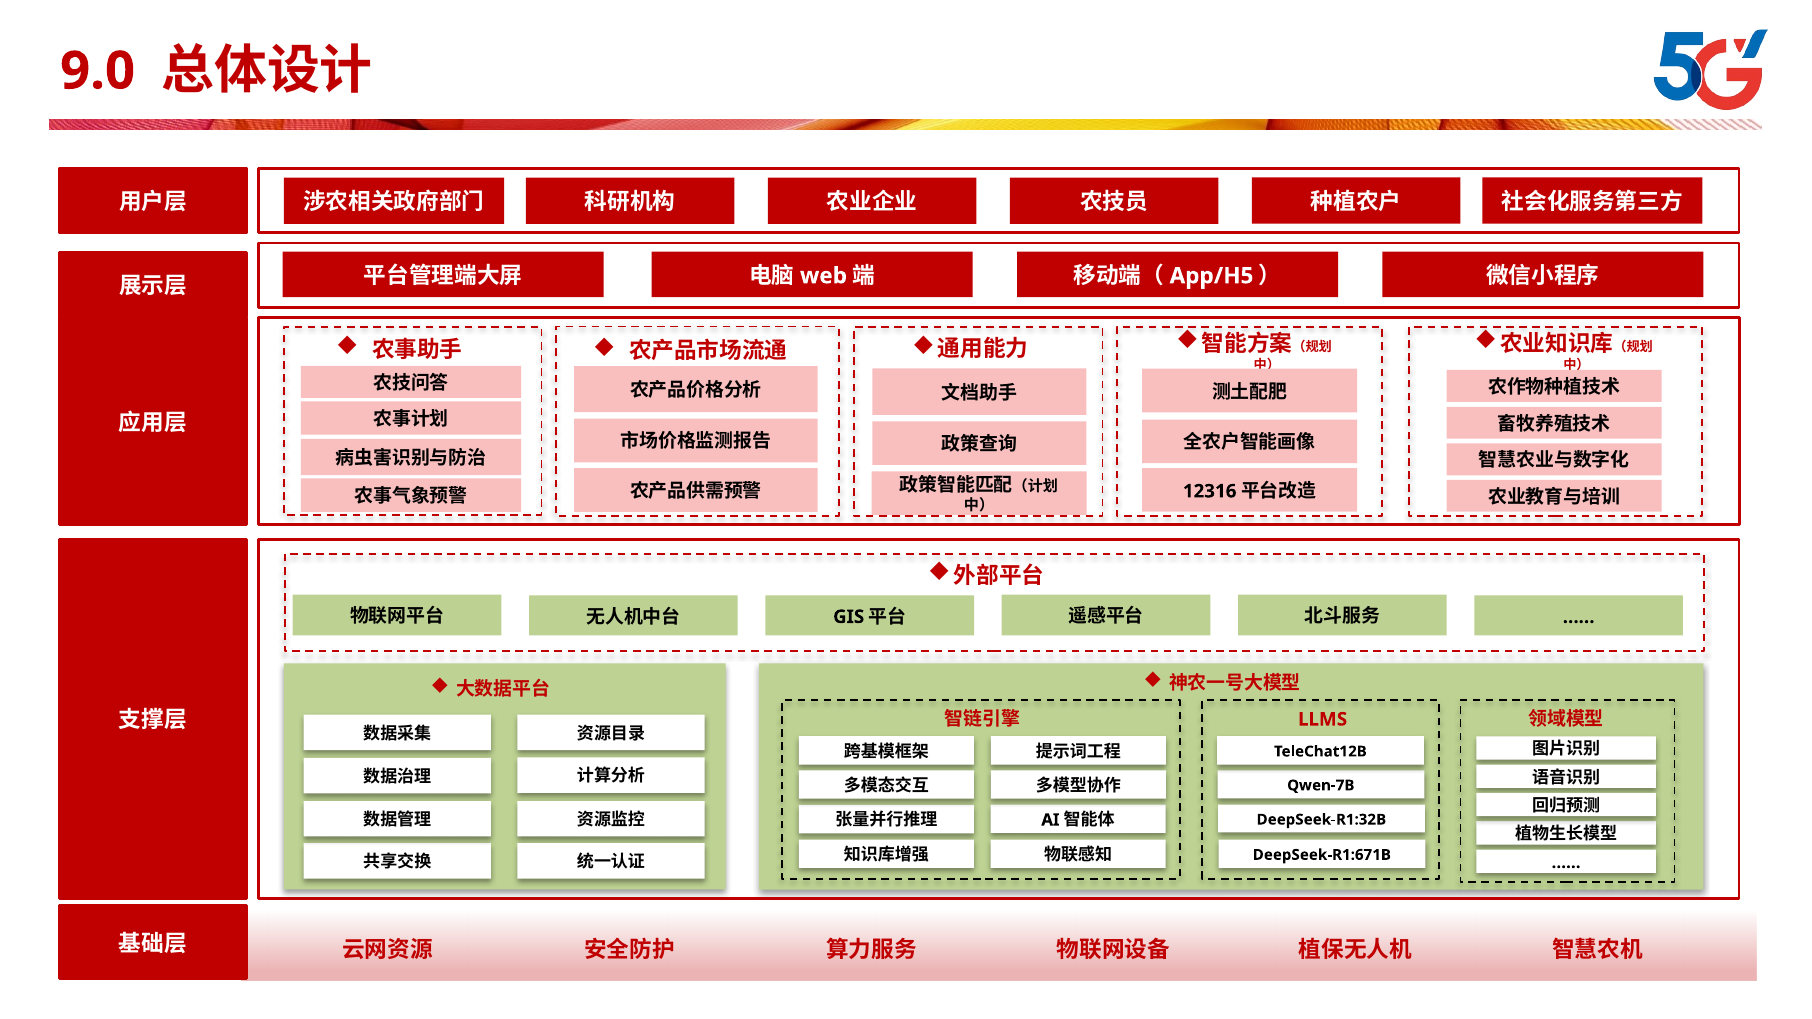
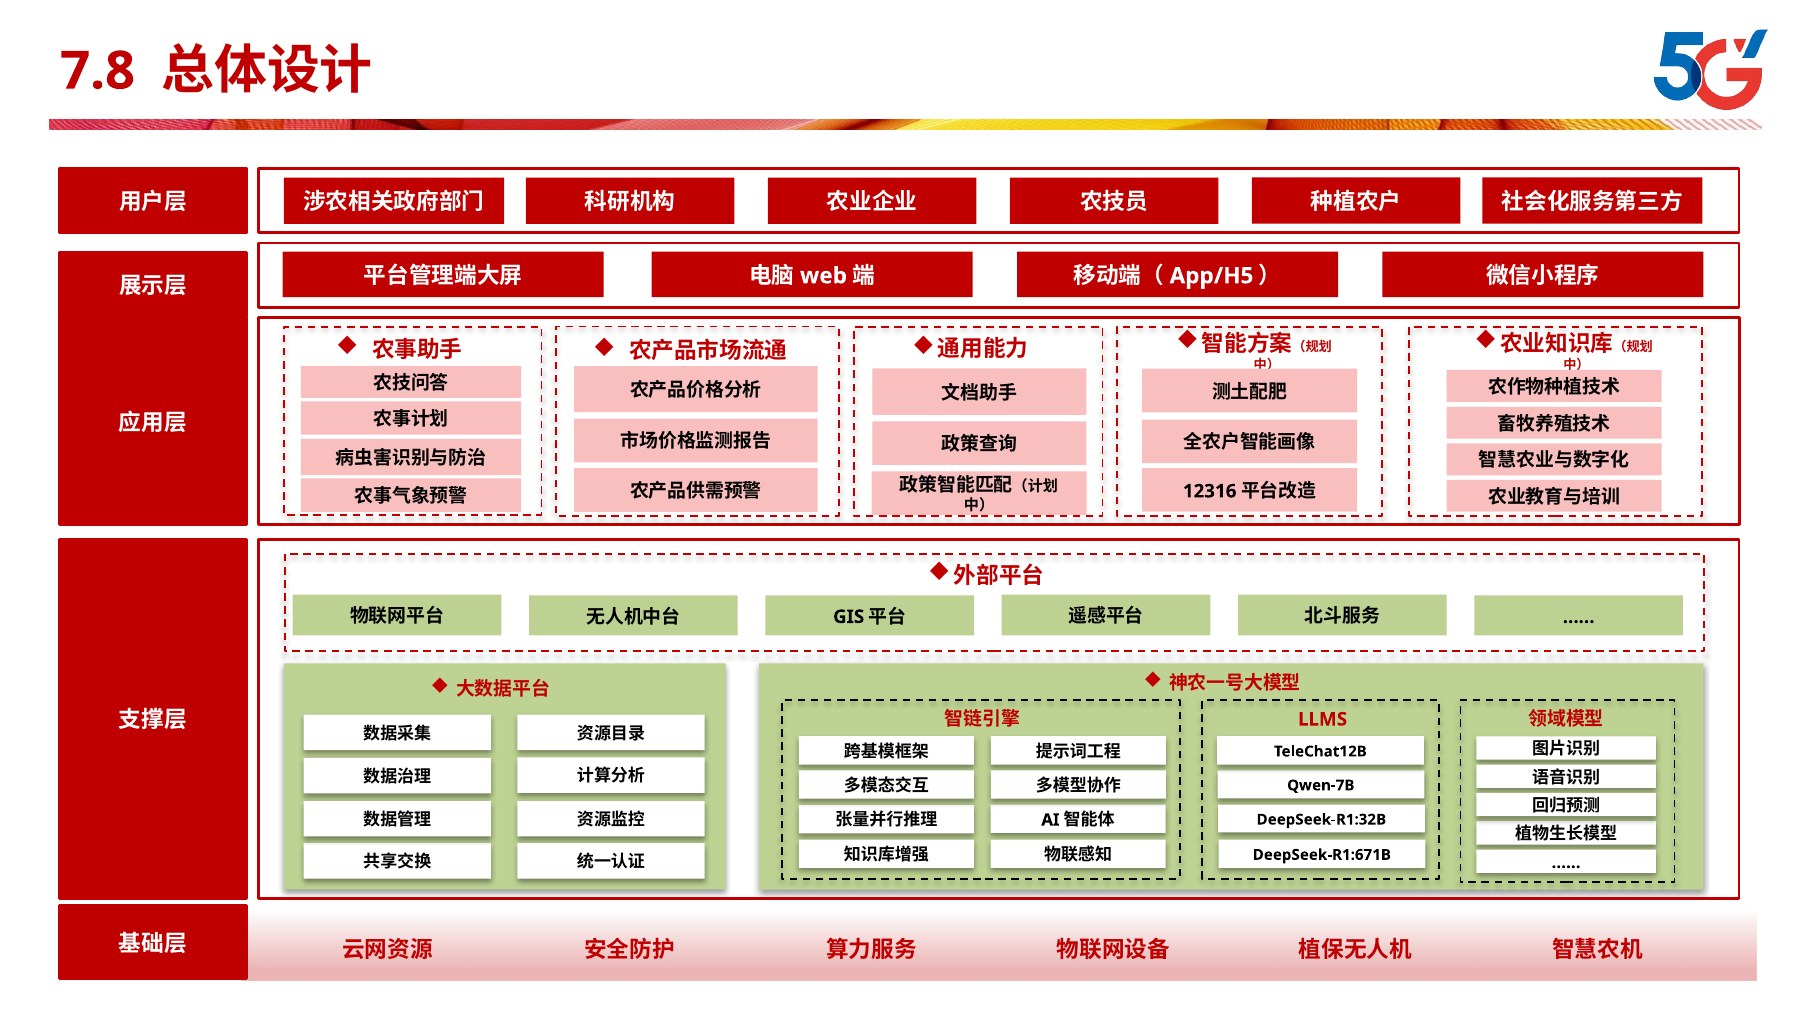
9.0: 9.0 -> 7.8
